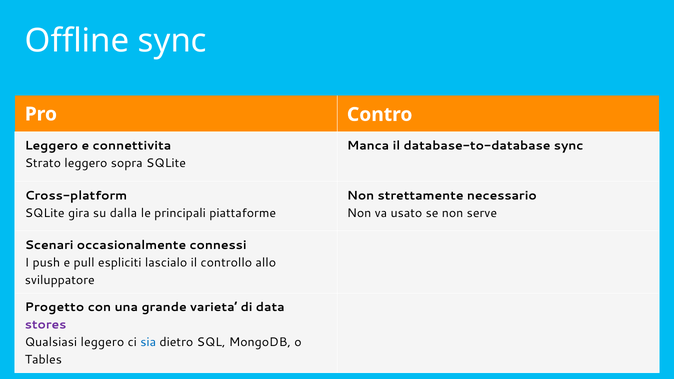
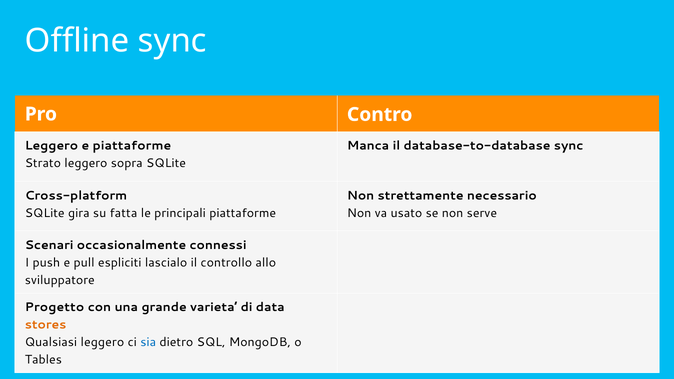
e connettivita: connettivita -> piattaforme
dalla: dalla -> fatta
stores colour: purple -> orange
